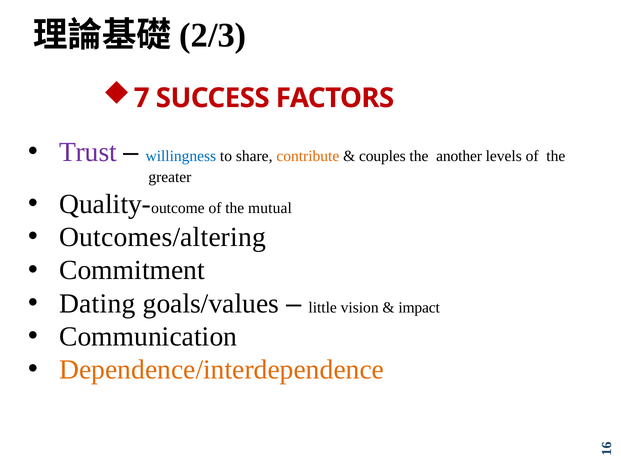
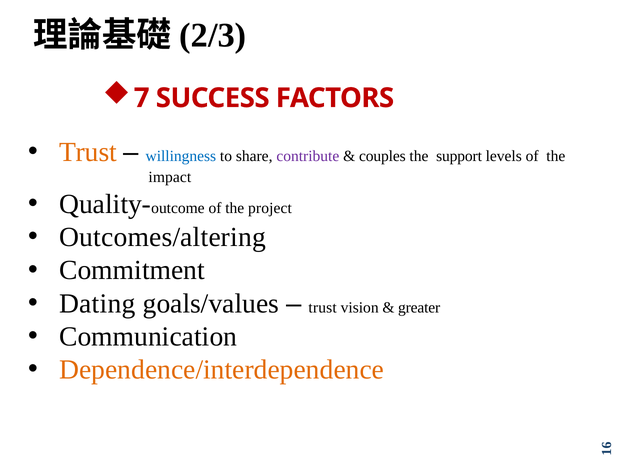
Trust at (88, 152) colour: purple -> orange
contribute colour: orange -> purple
another: another -> support
greater: greater -> impact
mutual: mutual -> project
little at (323, 307): little -> trust
impact: impact -> greater
